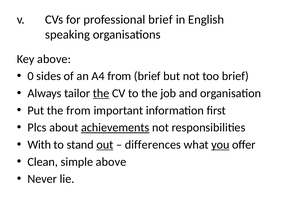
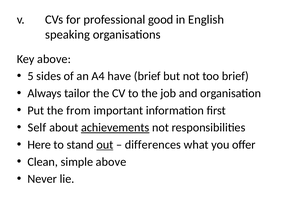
professional brief: brief -> good
0: 0 -> 5
A4 from: from -> have
the at (101, 93) underline: present -> none
Plcs: Plcs -> Self
With: With -> Here
you underline: present -> none
